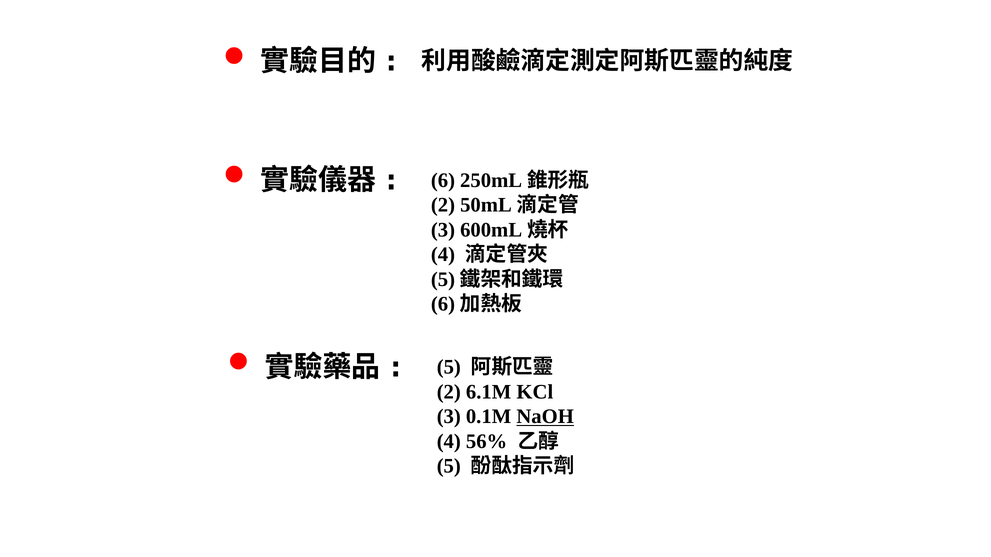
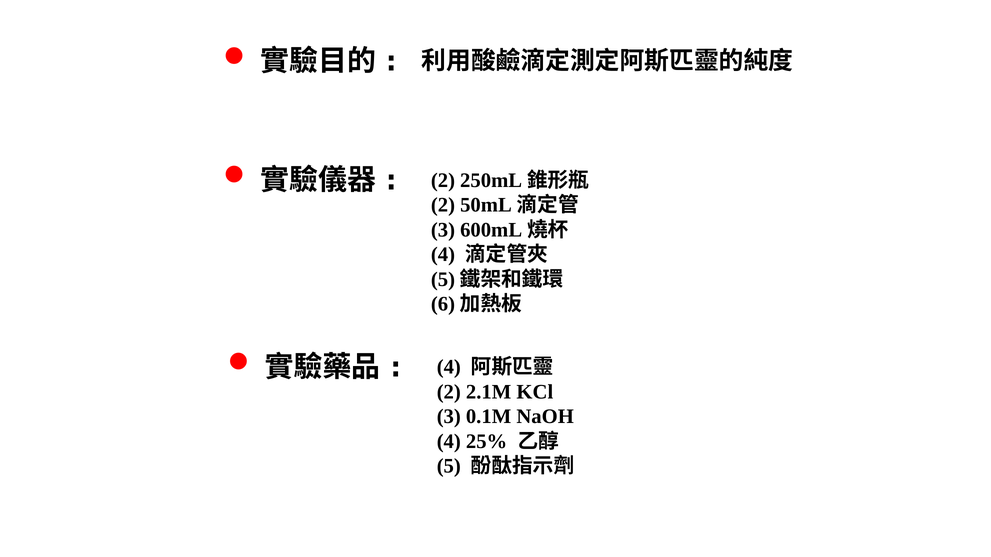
6 at (443, 180): 6 -> 2
5 at (449, 367): 5 -> 4
6.1M: 6.1M -> 2.1M
NaOH underline: present -> none
56%: 56% -> 25%
